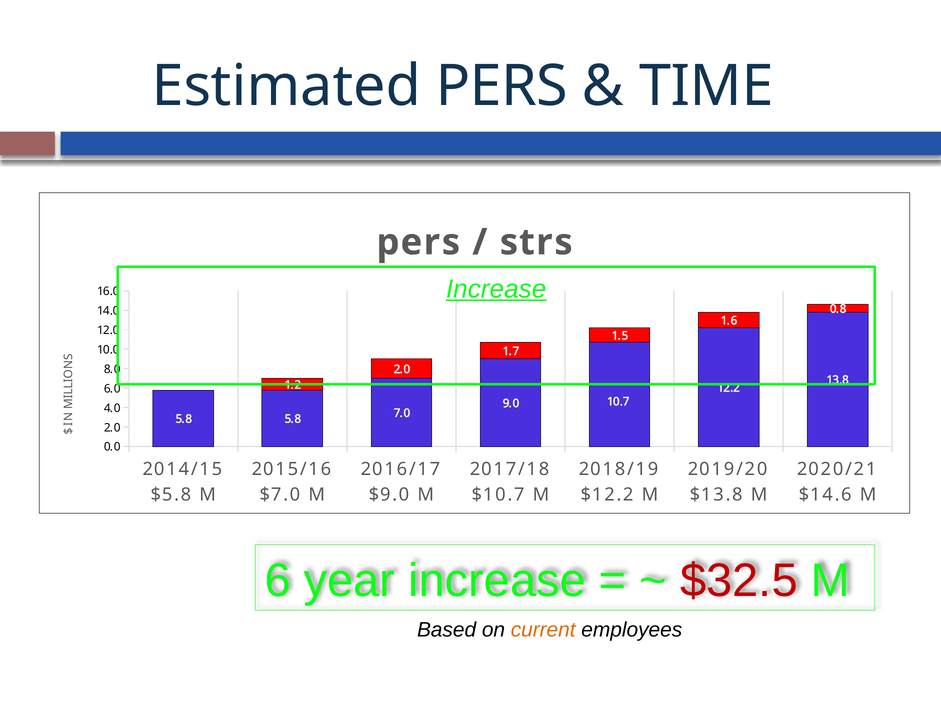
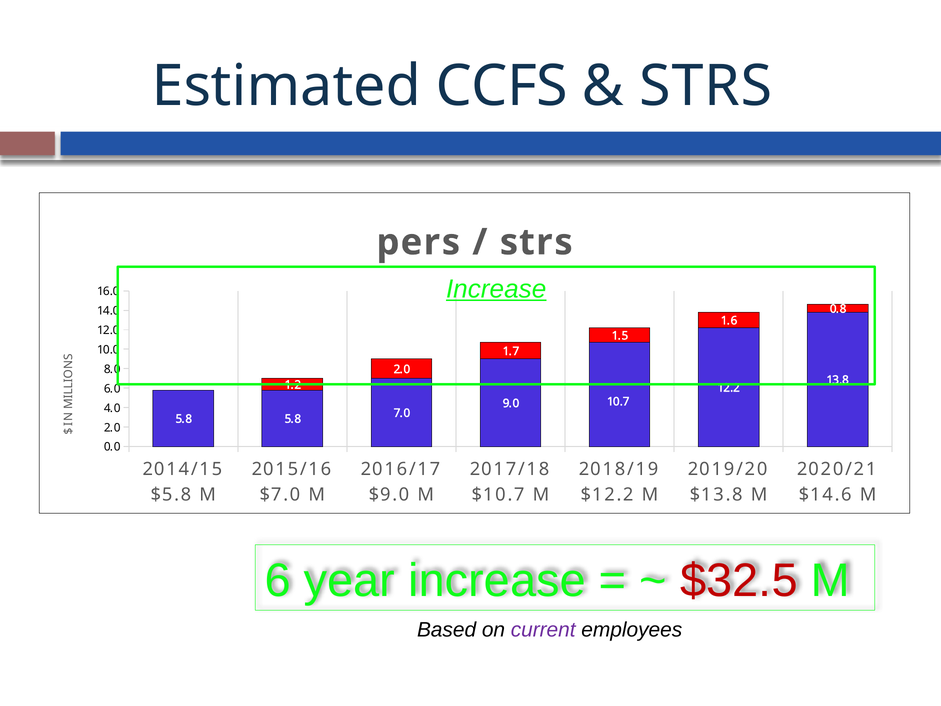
Estimated PERS: PERS -> CCFS
TIME at (706, 86): TIME -> STRS
current colour: orange -> purple
